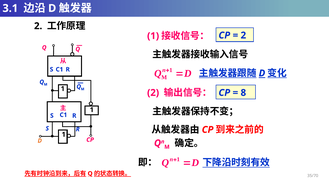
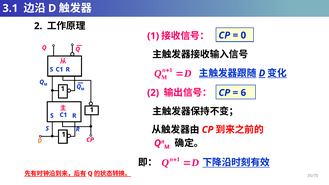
2 at (243, 35): 2 -> 0
8: 8 -> 6
